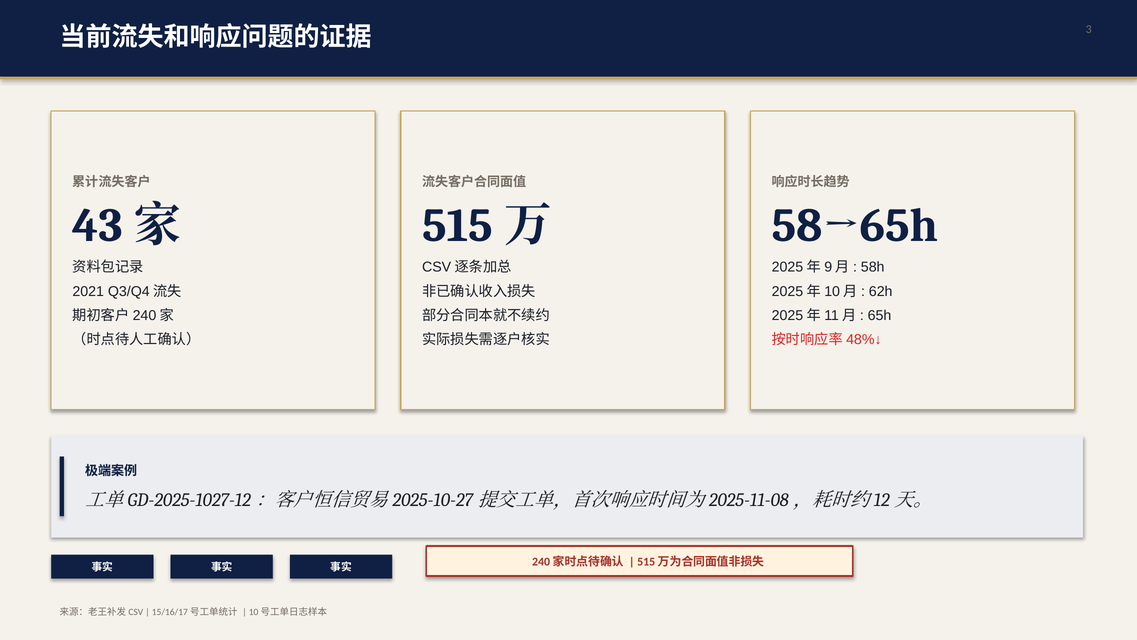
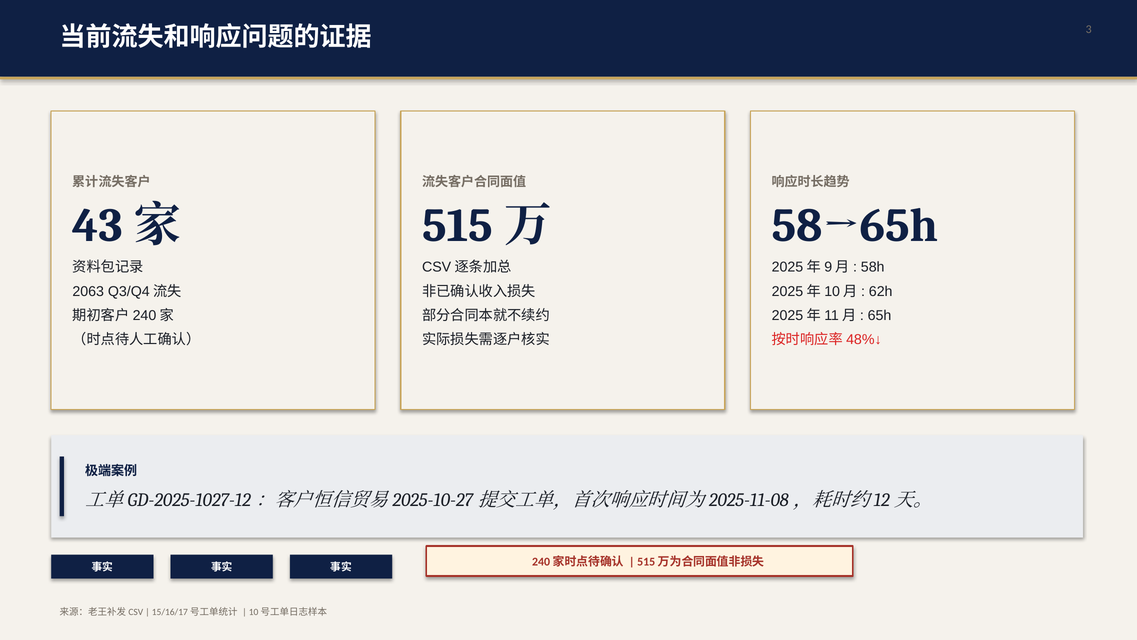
2021: 2021 -> 2063
